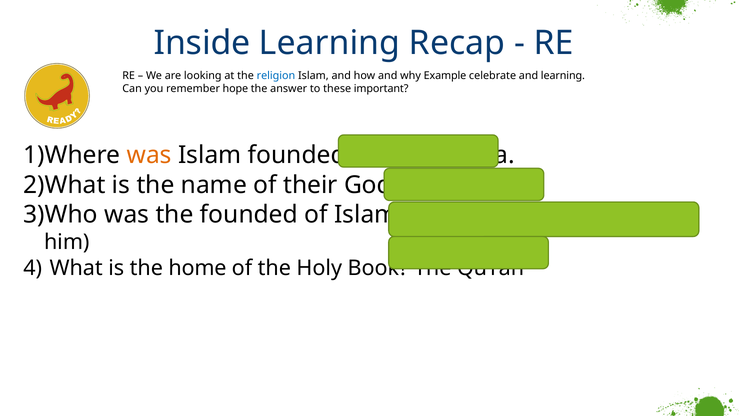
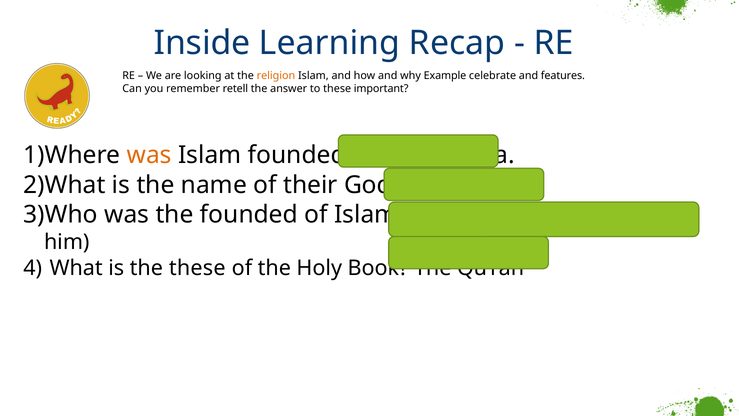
religion colour: blue -> orange
and learning: learning -> features
hope: hope -> retell
the home: home -> these
